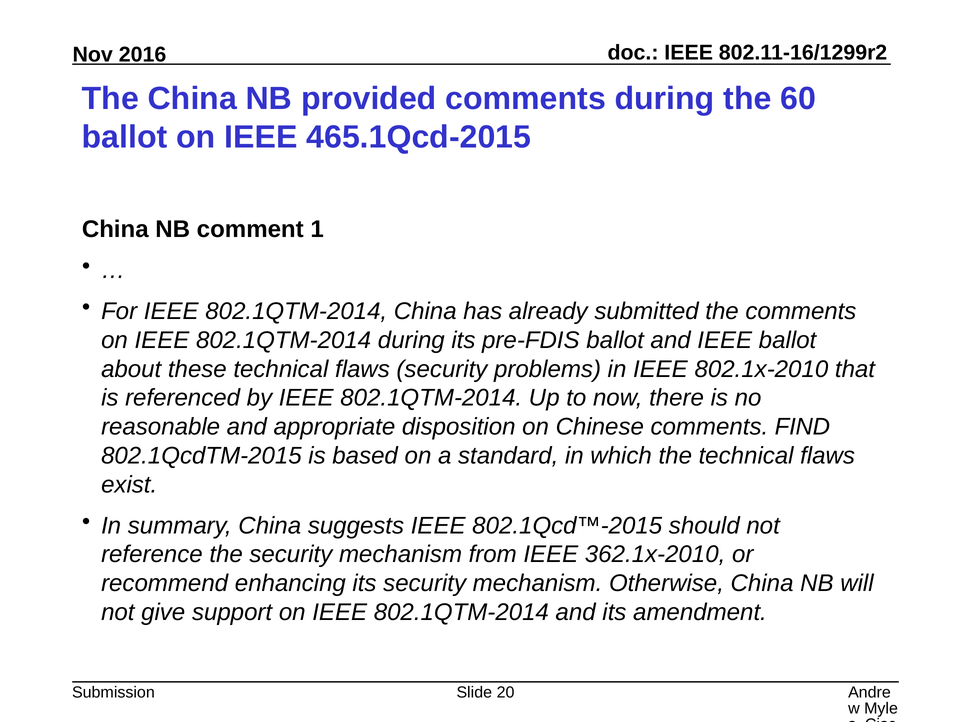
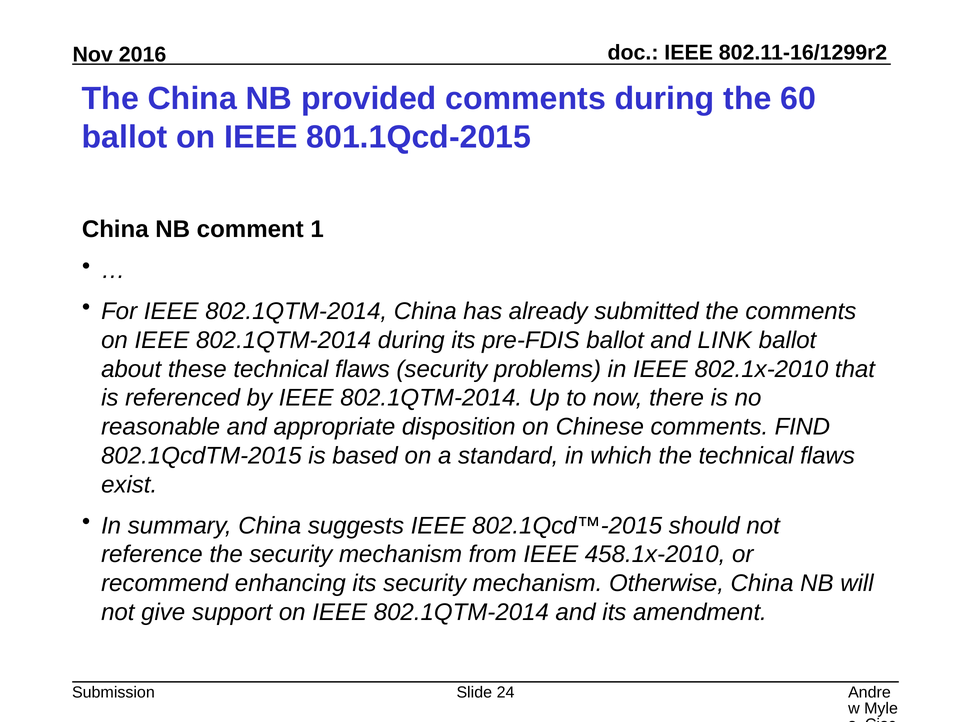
465.1Qcd-2015: 465.1Qcd-2015 -> 801.1Qcd-2015
and IEEE: IEEE -> LINK
362.1x-2010: 362.1x-2010 -> 458.1x-2010
20: 20 -> 24
